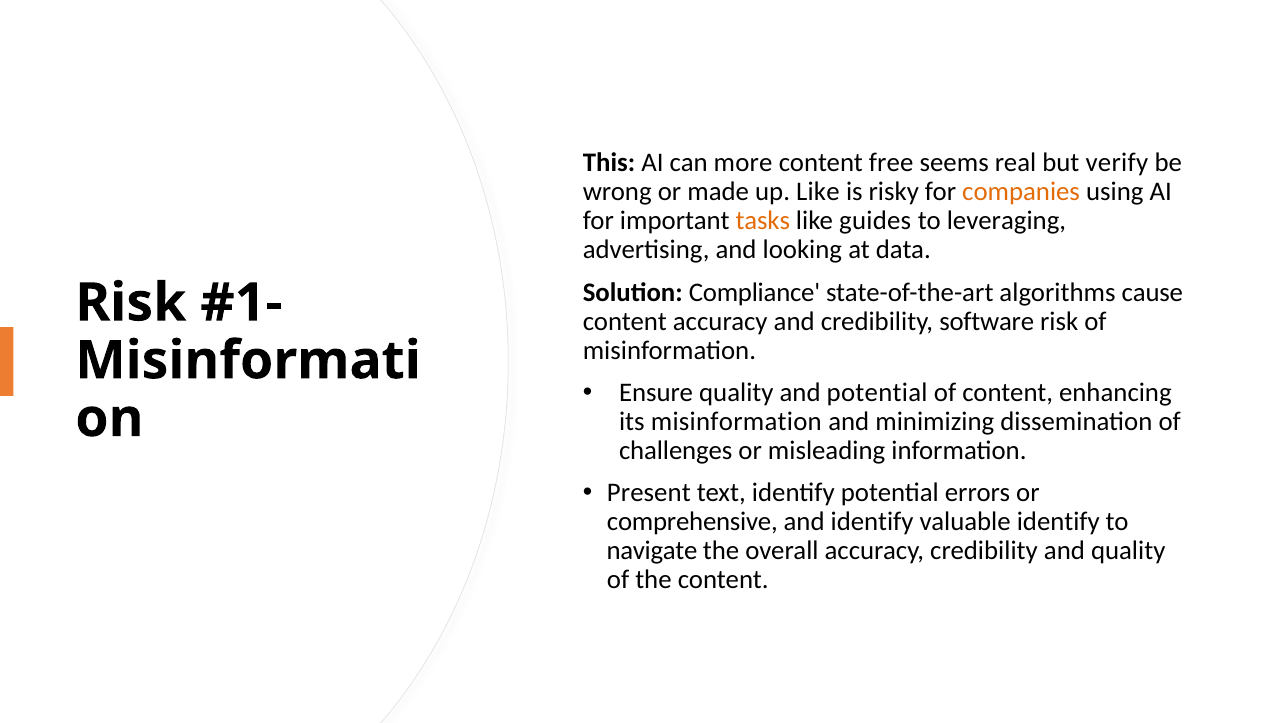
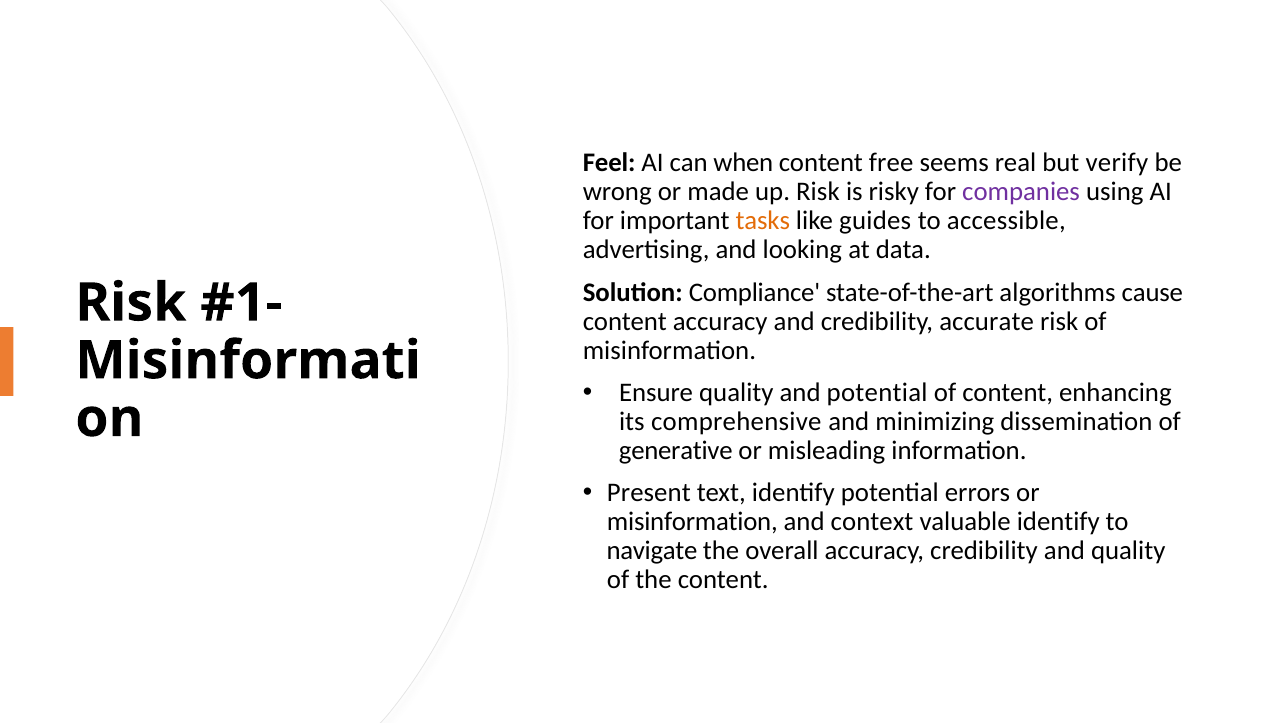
This: This -> Feel
more: more -> when
up Like: Like -> Risk
companies colour: orange -> purple
leveraging: leveraging -> accessible
software: software -> accurate
its misinformation: misinformation -> comprehensive
challenges: challenges -> generative
comprehensive at (692, 522): comprehensive -> misinformation
and identify: identify -> context
